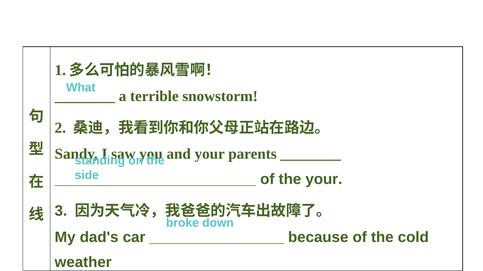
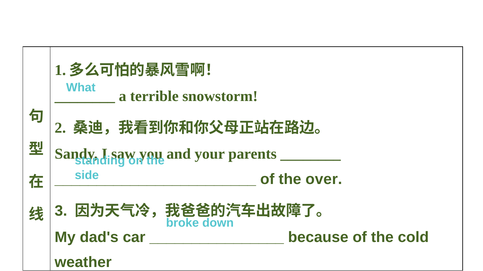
the your: your -> over
